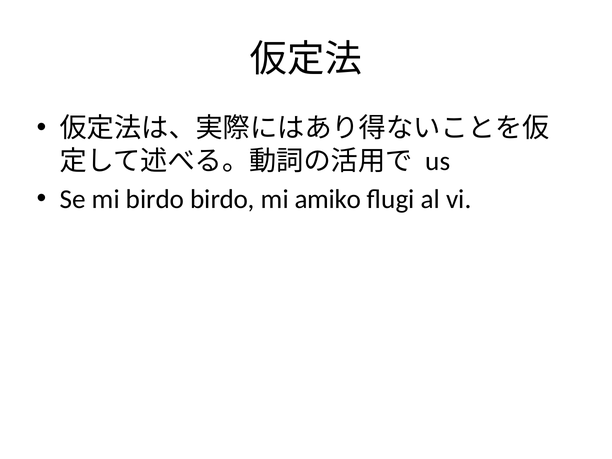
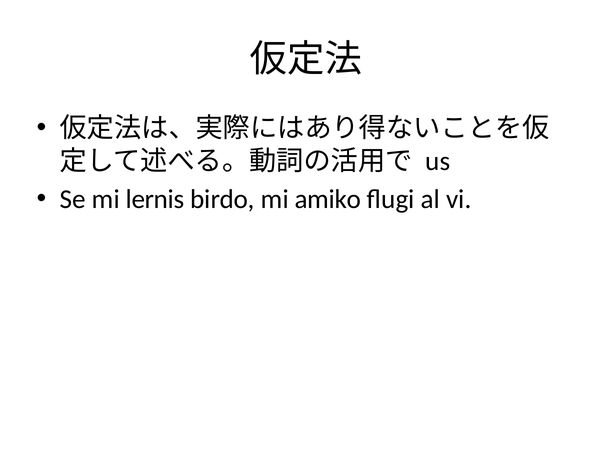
mi birdo: birdo -> lernis
